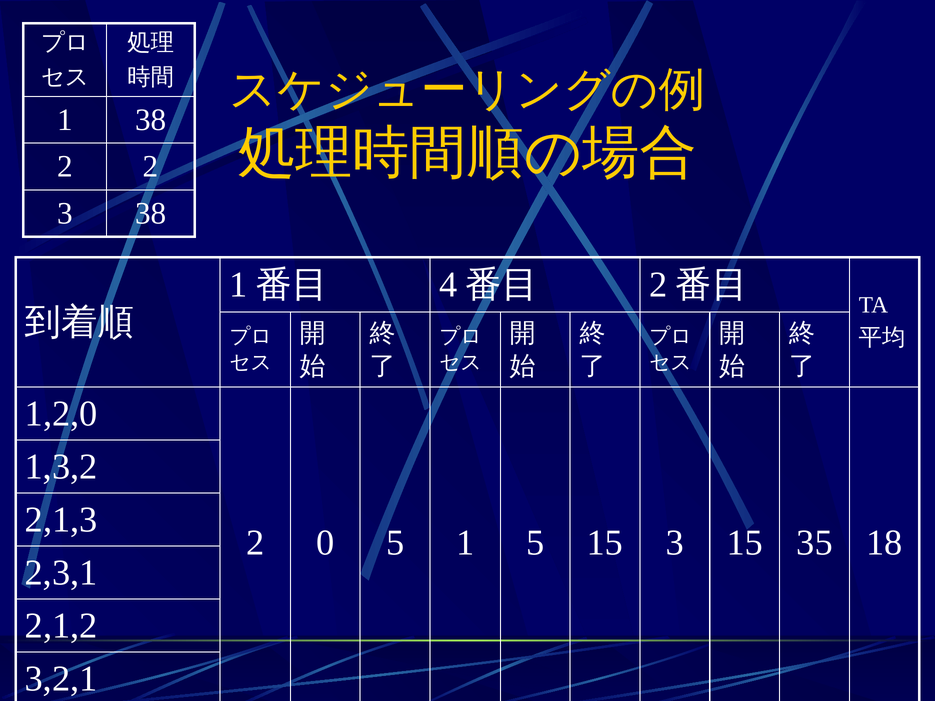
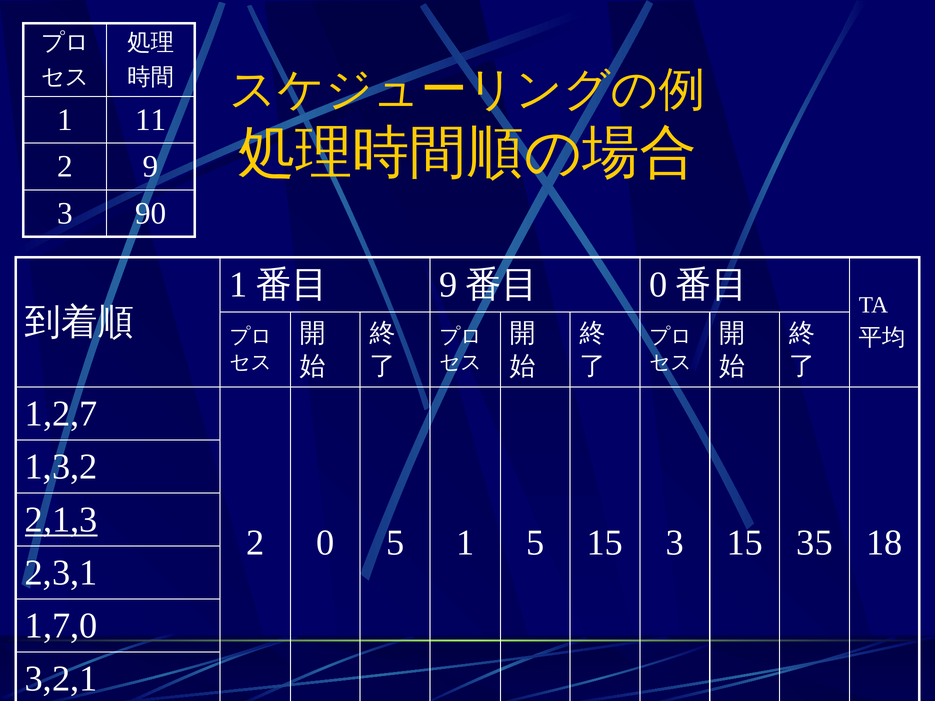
1 38: 38 -> 11
2 2: 2 -> 9
3 38: 38 -> 90
4 at (448, 285): 4 -> 9
2 at (658, 285): 2 -> 0
1,2,0: 1,2,0 -> 1,2,7
2,1,3 underline: none -> present
2,1,2: 2,1,2 -> 1,7,0
